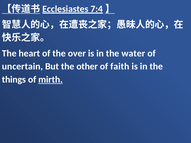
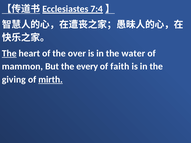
The at (9, 53) underline: none -> present
uncertain: uncertain -> mammon
other: other -> every
things: things -> giving
